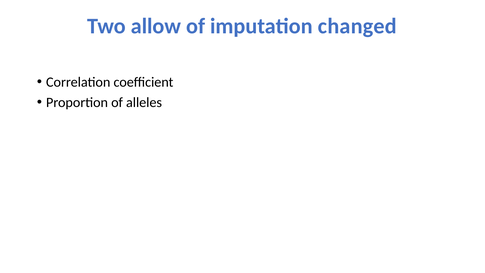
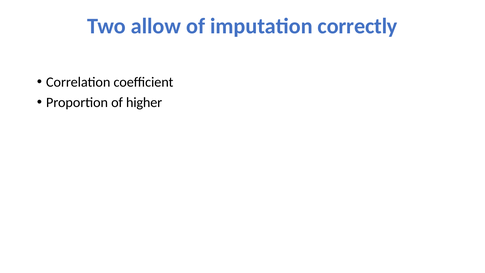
changed: changed -> correctly
alleles: alleles -> higher
